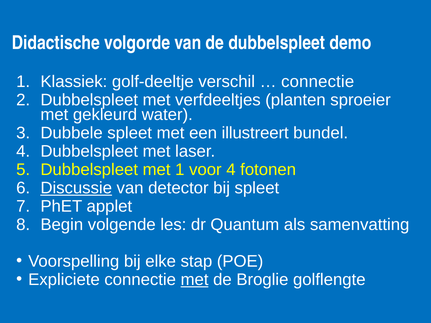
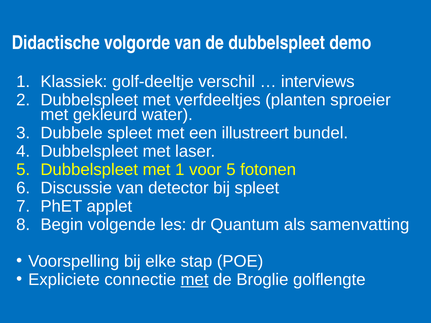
connectie at (318, 82): connectie -> interviews
voor 4: 4 -> 5
Discussie underline: present -> none
